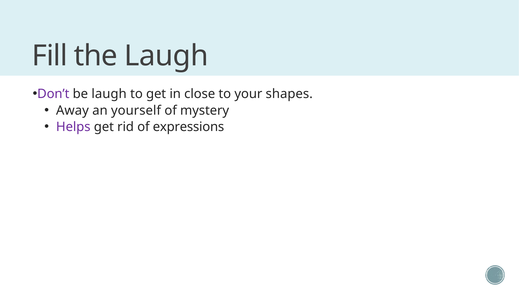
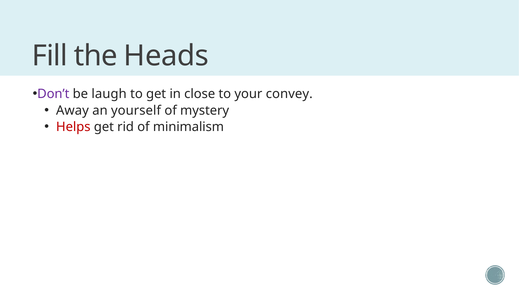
the Laugh: Laugh -> Heads
shapes: shapes -> convey
Helps colour: purple -> red
expressions: expressions -> minimalism
